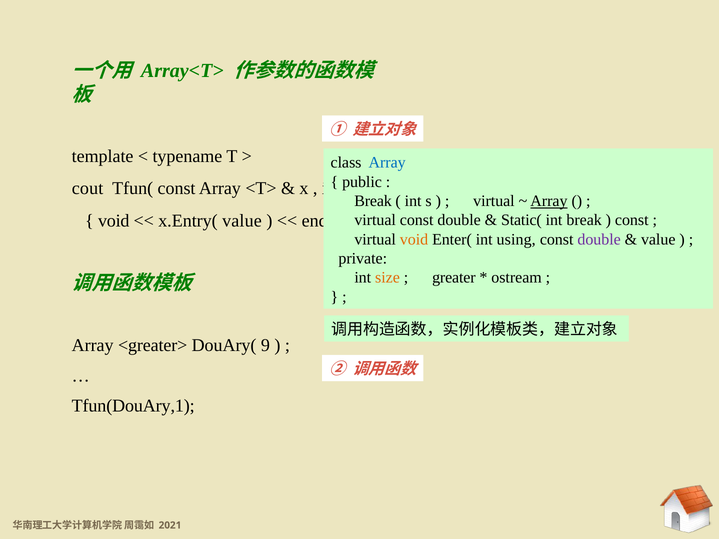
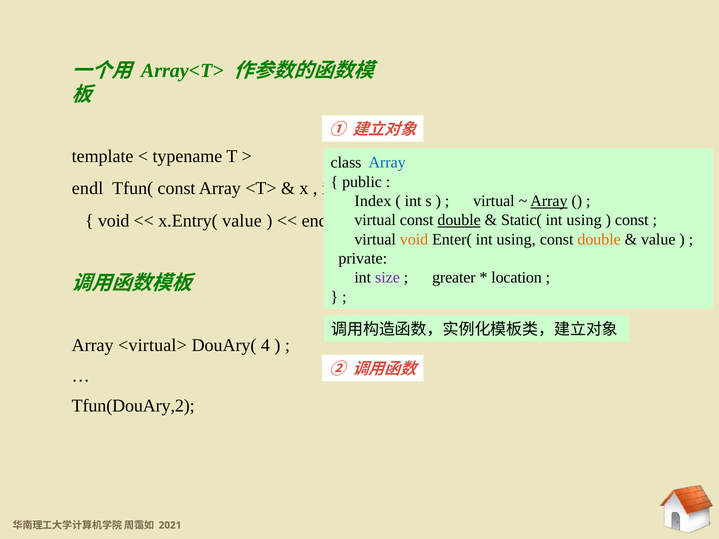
cout at (88, 189): cout -> endl
Break at (373, 201): Break -> Index
double at (459, 220) underline: none -> present
break at (584, 220): break -> using
double at (599, 239) colour: purple -> orange
size colour: orange -> purple
ostream: ostream -> location
<greater>: <greater> -> <virtual>
9: 9 -> 4
Tfun(DouAry,1: Tfun(DouAry,1 -> Tfun(DouAry,2
